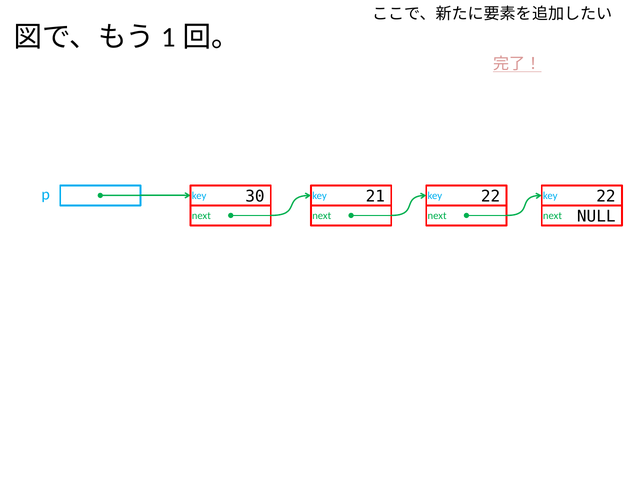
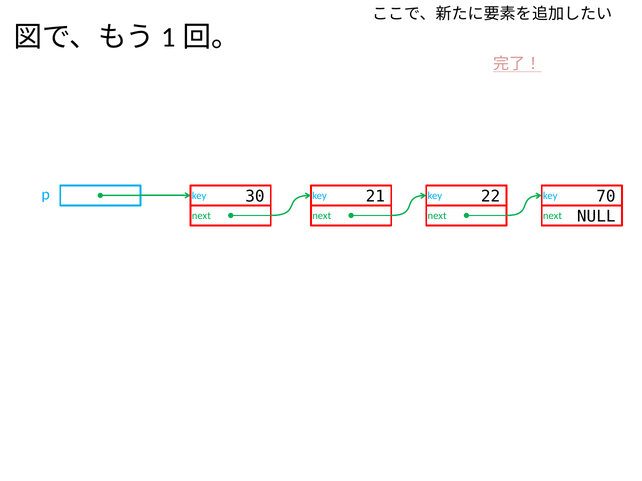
21 22: 22 -> 70
